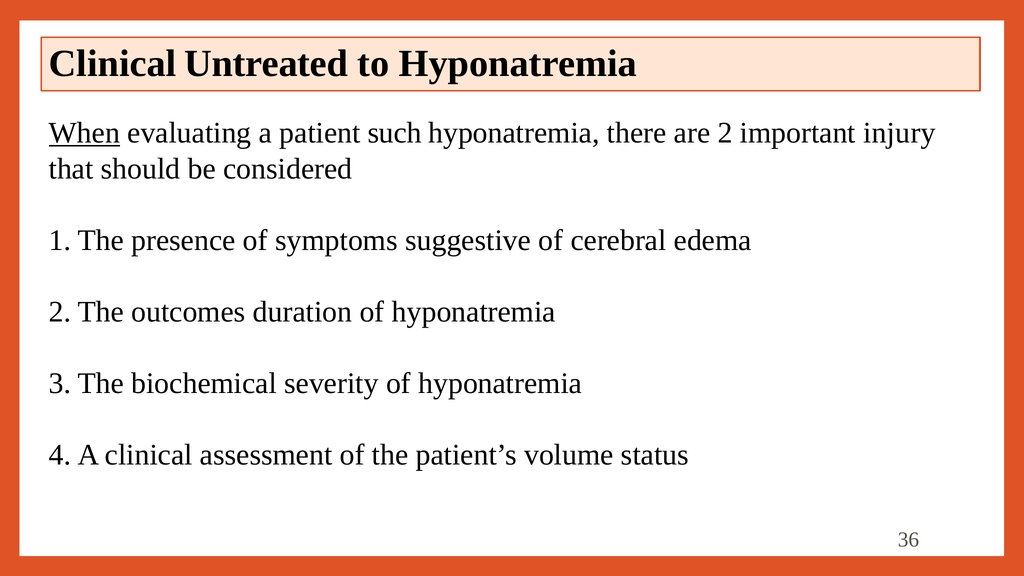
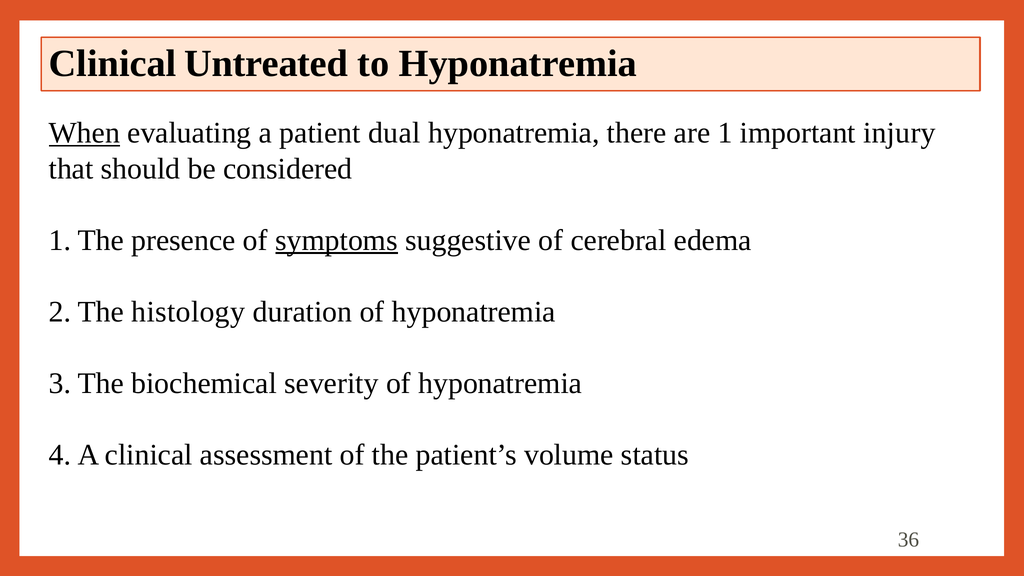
such: such -> dual
2: 2 -> 1
symptoms underline: none -> present
outcomes: outcomes -> histology
